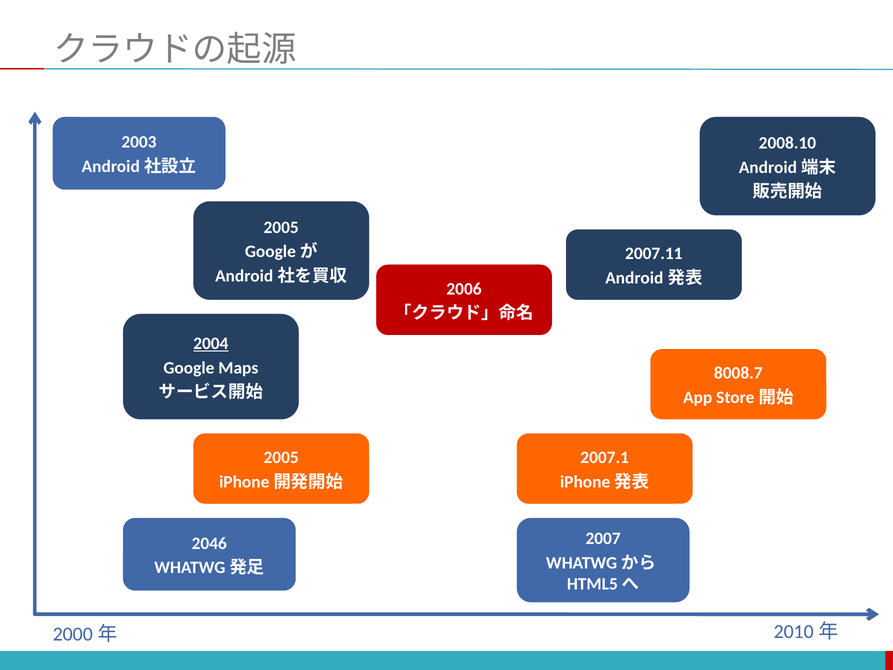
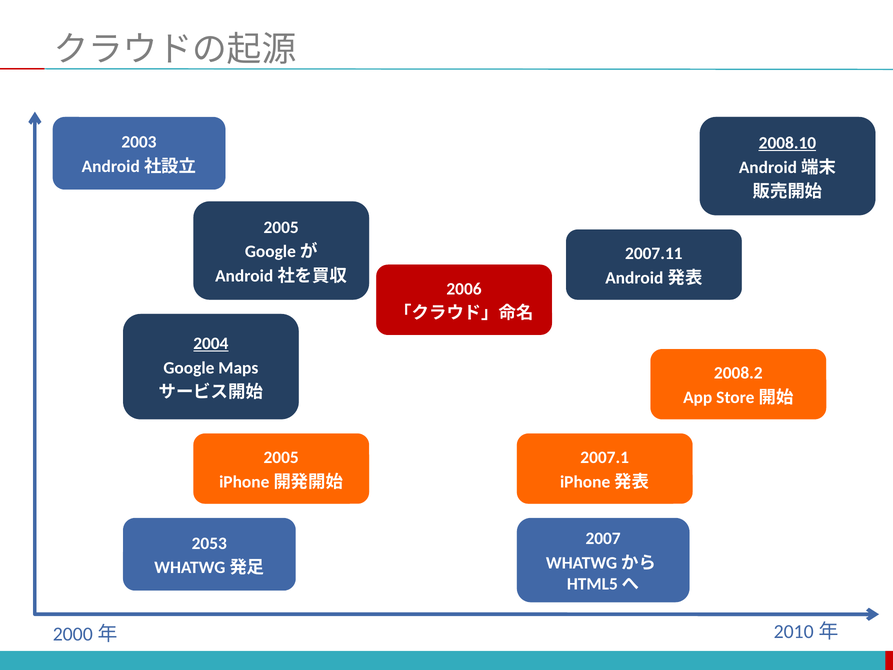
2008.10 underline: none -> present
8008.7: 8008.7 -> 2008.2
2046: 2046 -> 2053
